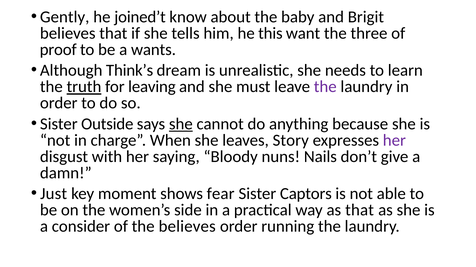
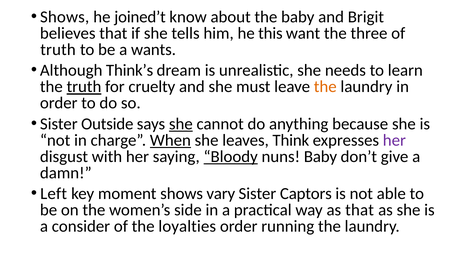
Gently at (65, 17): Gently -> Shows
proof at (58, 50): proof -> truth
leaving: leaving -> cruelty
the at (325, 87) colour: purple -> orange
When underline: none -> present
Story: Story -> Think
Bloody underline: none -> present
nuns Nails: Nails -> Baby
Just: Just -> Left
fear: fear -> vary
the believes: believes -> loyalties
